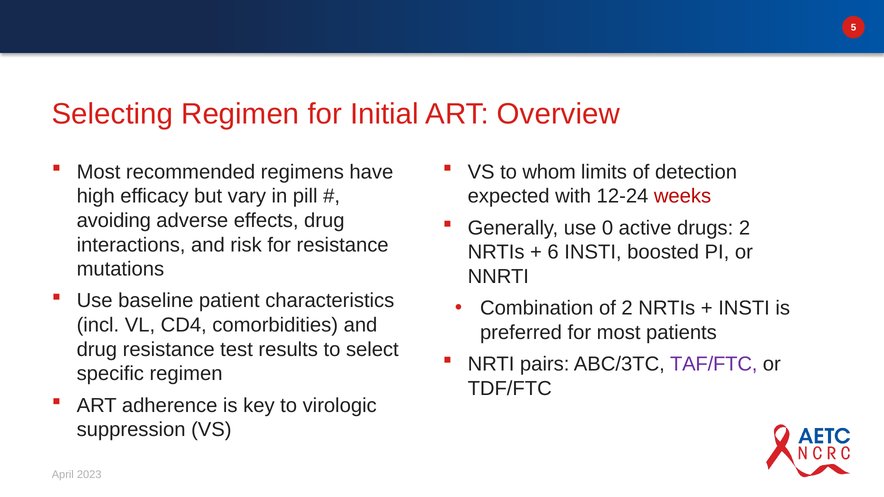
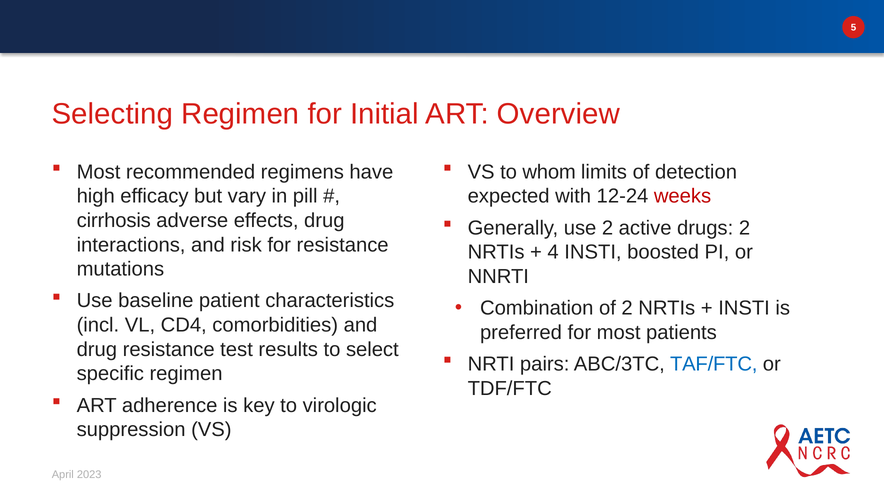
avoiding: avoiding -> cirrhosis
use 0: 0 -> 2
6: 6 -> 4
TAF/FTC colour: purple -> blue
